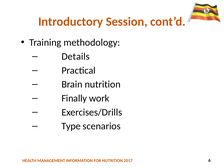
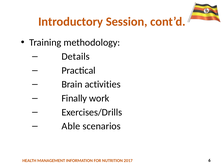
Brain nutrition: nutrition -> activities
Type: Type -> Able
